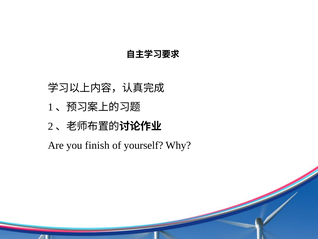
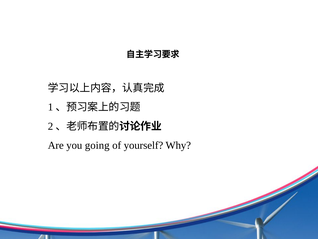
finish: finish -> going
